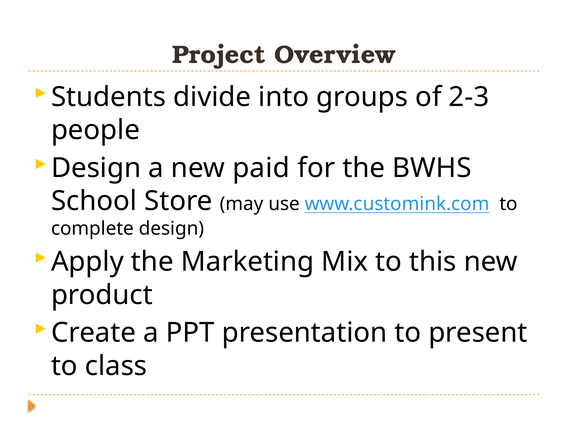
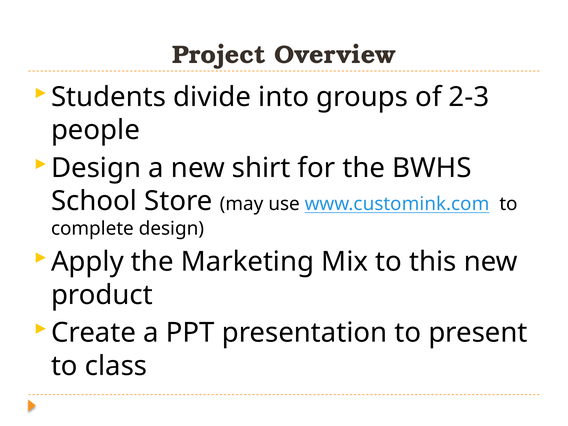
paid: paid -> shirt
